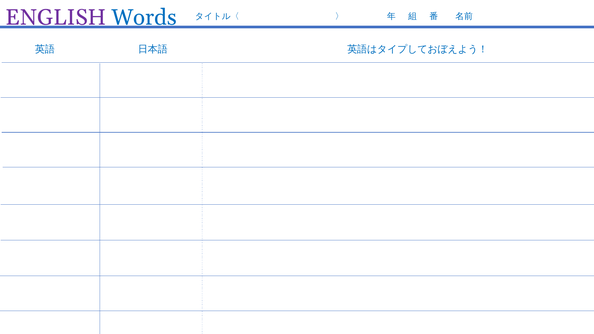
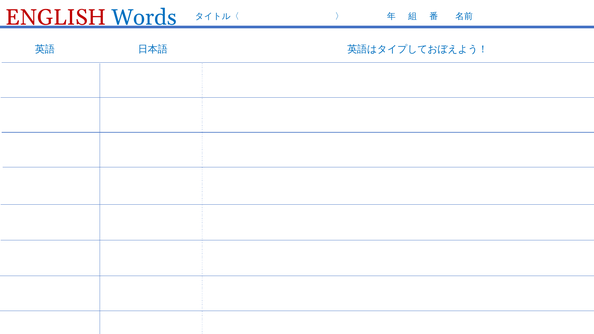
ENGLISH colour: purple -> red
